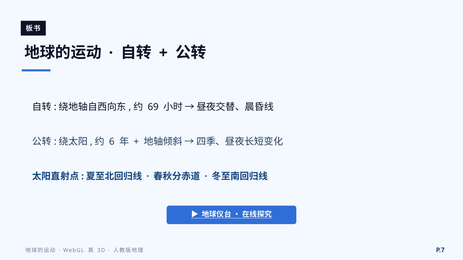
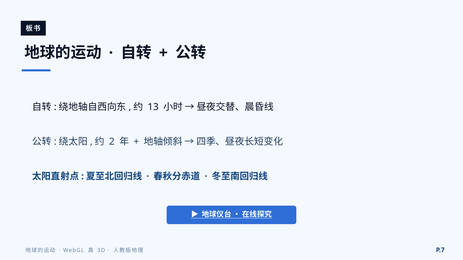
69: 69 -> 13
6: 6 -> 2
